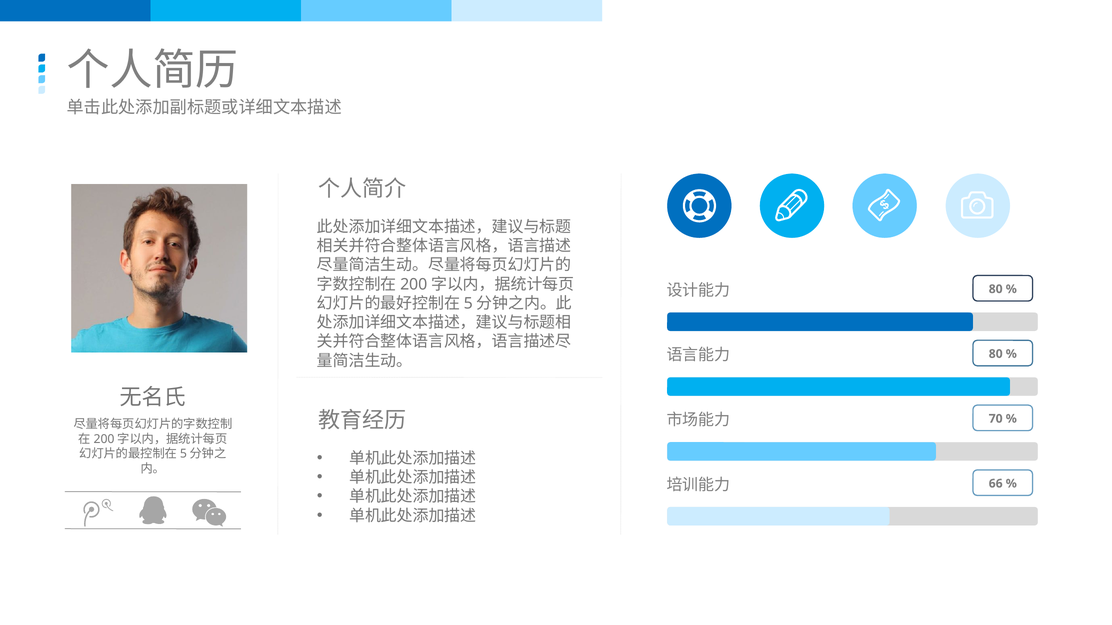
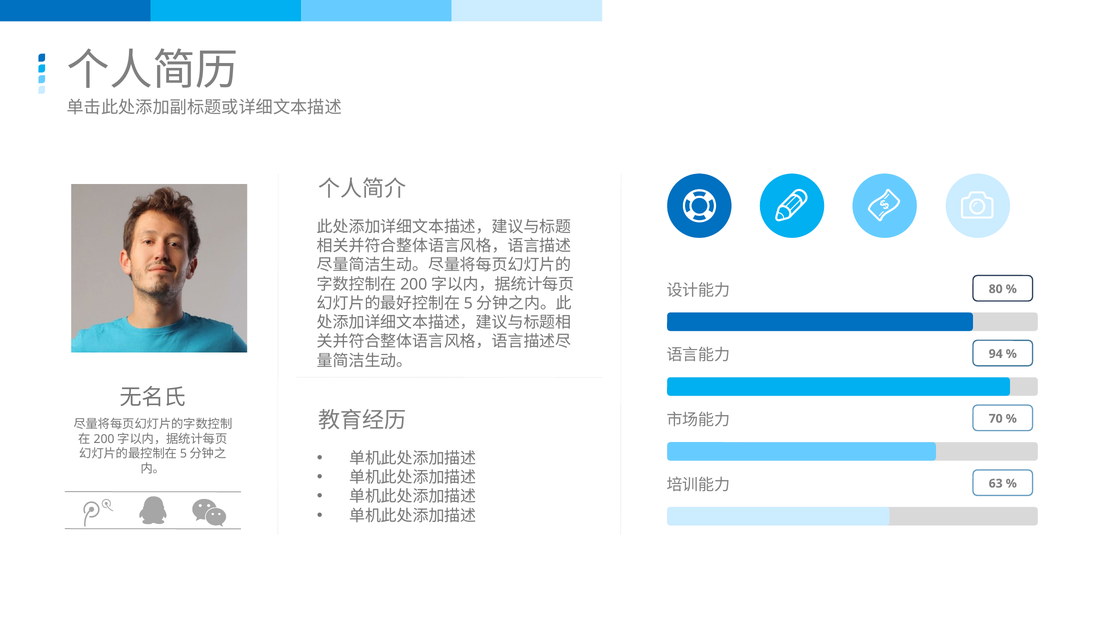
80 at (996, 354): 80 -> 94
66: 66 -> 63
